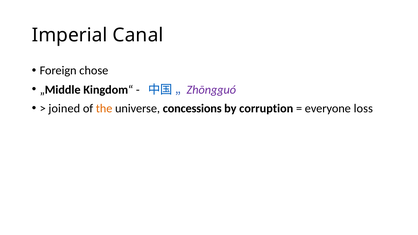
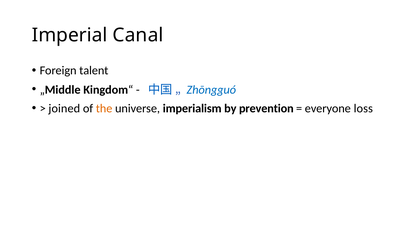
chose: chose -> talent
Zhōngguó colour: purple -> blue
concessions: concessions -> imperialism
corruption: corruption -> prevention
